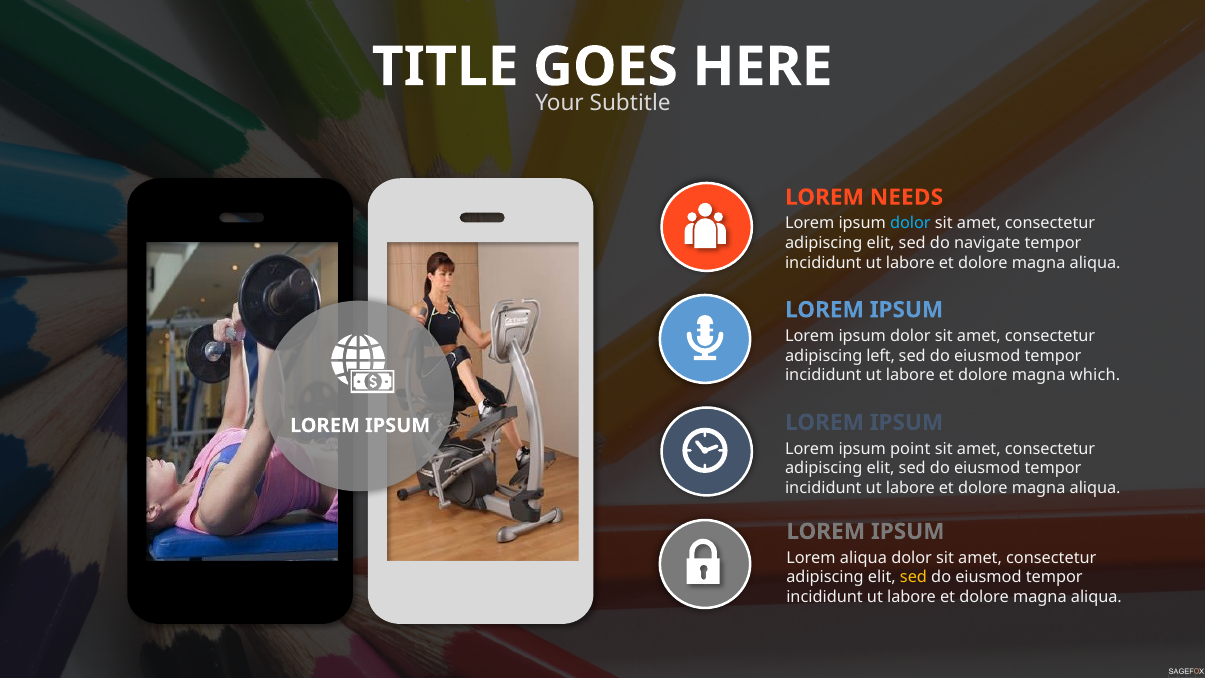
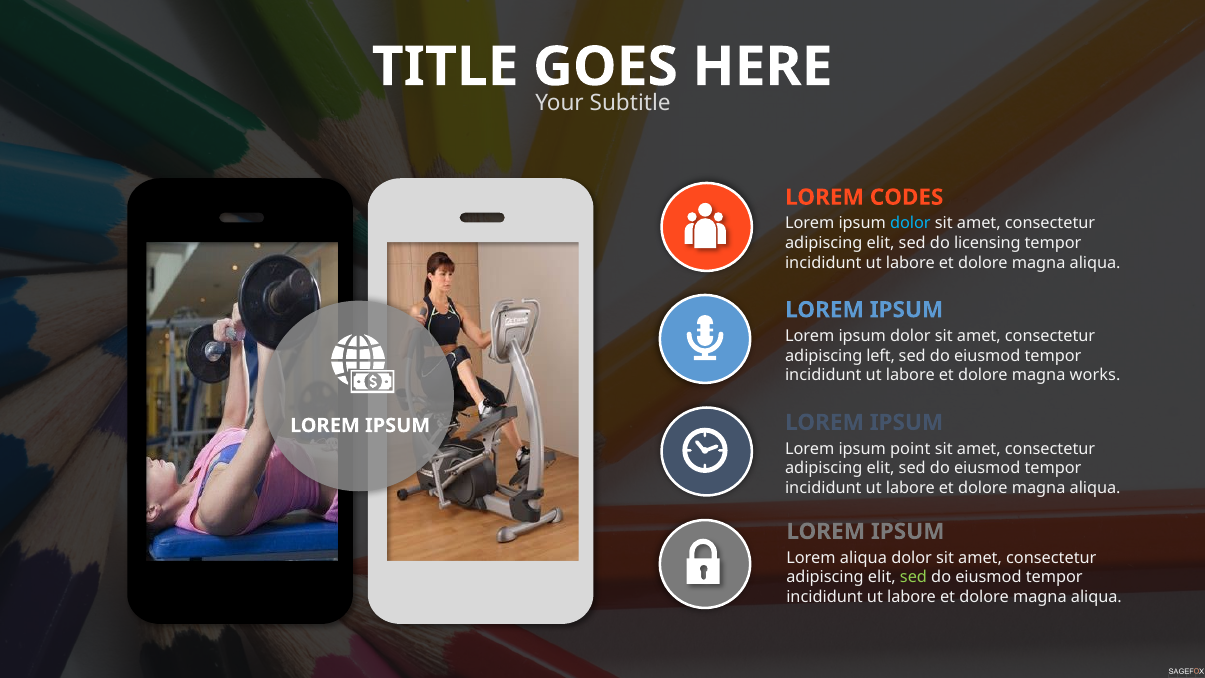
NEEDS: NEEDS -> CODES
navigate: navigate -> licensing
which: which -> works
sed at (913, 577) colour: yellow -> light green
